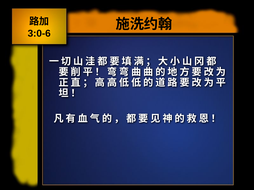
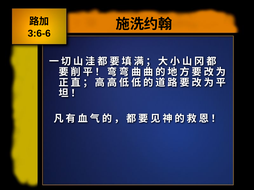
3:0-6: 3:0-6 -> 3:6-6
